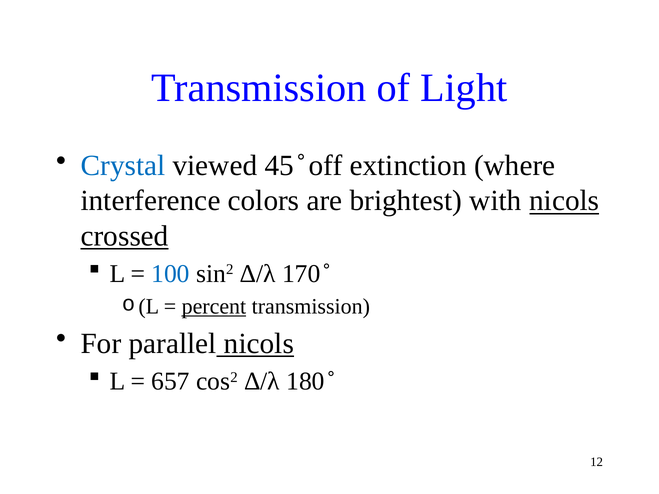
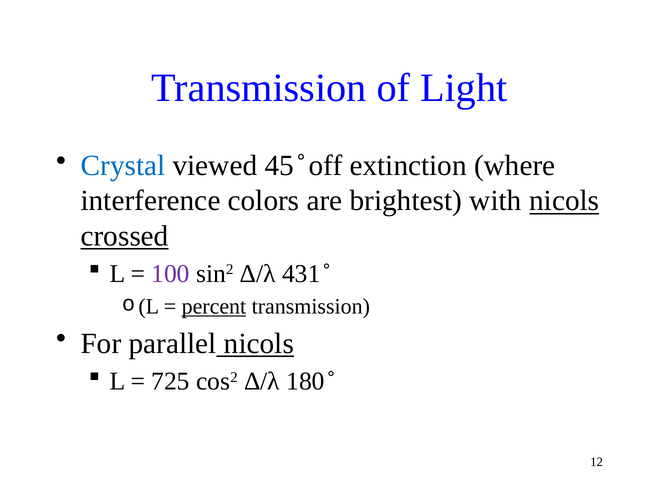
100 colour: blue -> purple
170: 170 -> 431
657: 657 -> 725
